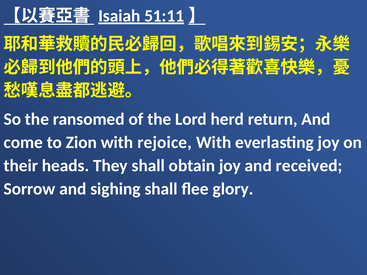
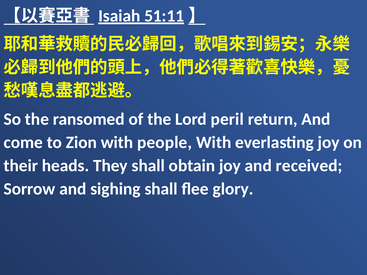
herd: herd -> peril
rejoice: rejoice -> people
